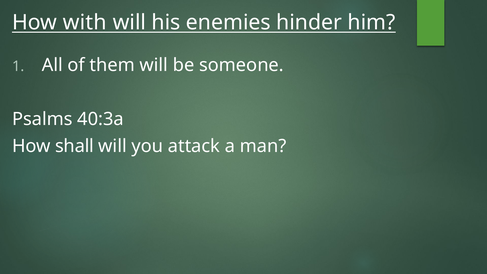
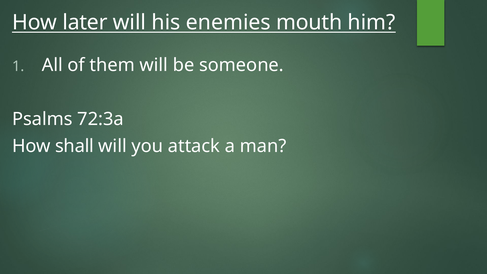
with: with -> later
hinder: hinder -> mouth
40:3a: 40:3a -> 72:3a
